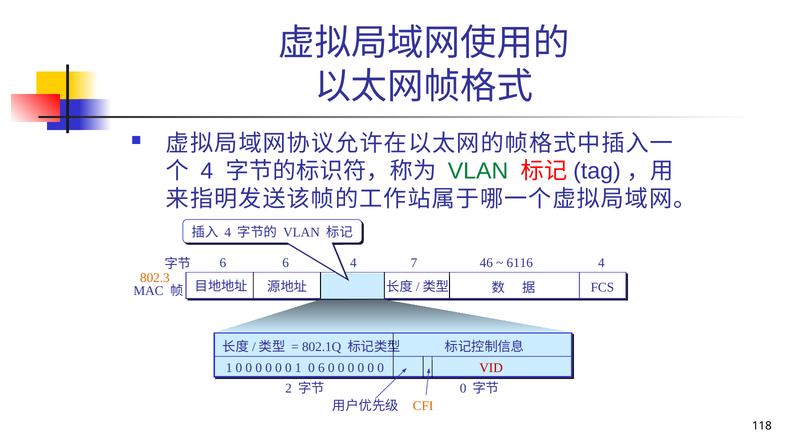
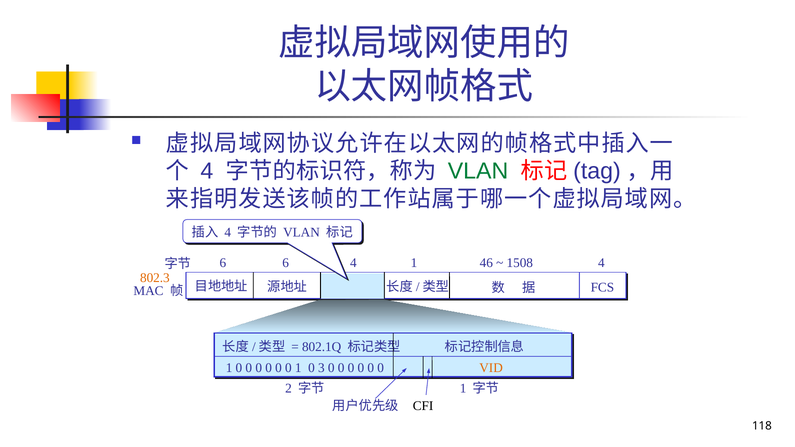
7 at (414, 263): 7 -> 1
6116: 6116 -> 1508
0 6: 6 -> 3
VID colour: red -> orange
0 at (463, 389): 0 -> 1
CFI colour: orange -> black
